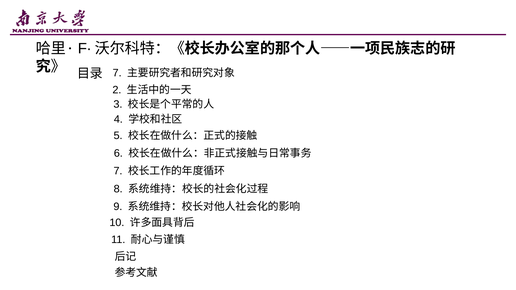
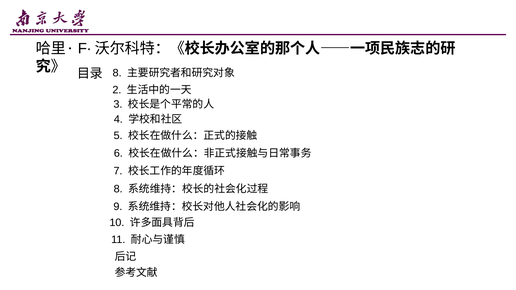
7 at (117, 73): 7 -> 8
